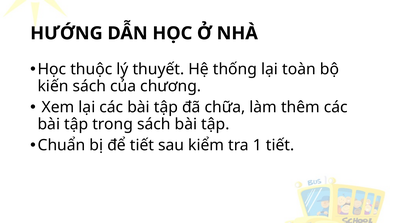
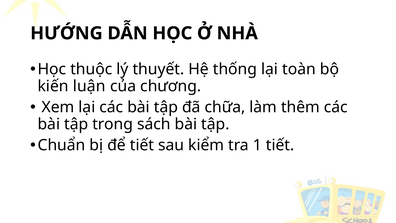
kiến sách: sách -> luận
